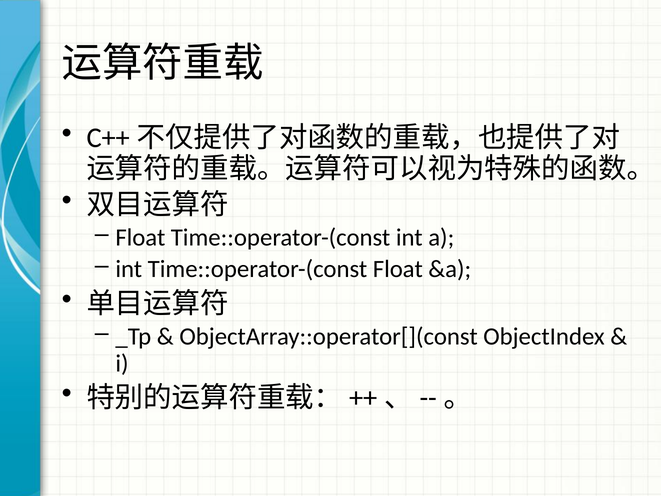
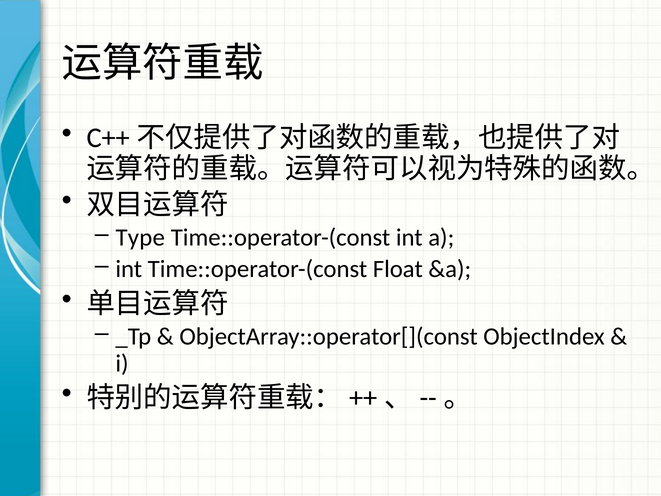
Float at (140, 238): Float -> Type
